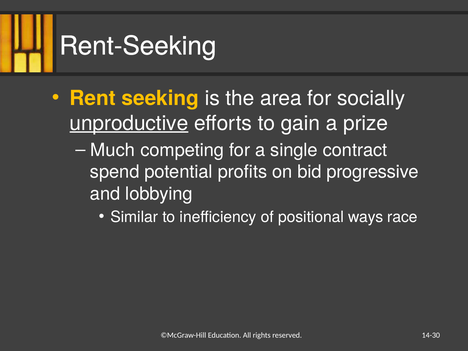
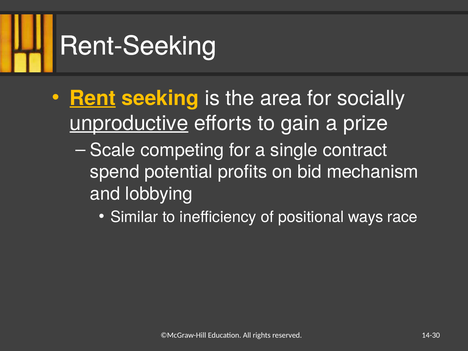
Rent underline: none -> present
Much: Much -> Scale
progressive: progressive -> mechanism
